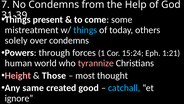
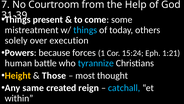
No Condemns: Condemns -> Courtroom
over condemns: condemns -> execution
through: through -> because
world: world -> battle
tyrannize colour: pink -> light blue
Height colour: pink -> yellow
good: good -> reign
ignore: ignore -> within
